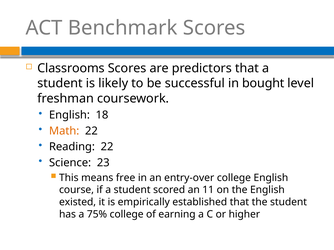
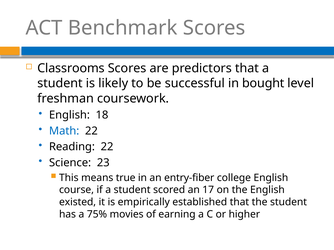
Math colour: orange -> blue
free: free -> true
entry-over: entry-over -> entry-fiber
11: 11 -> 17
75% college: college -> movies
